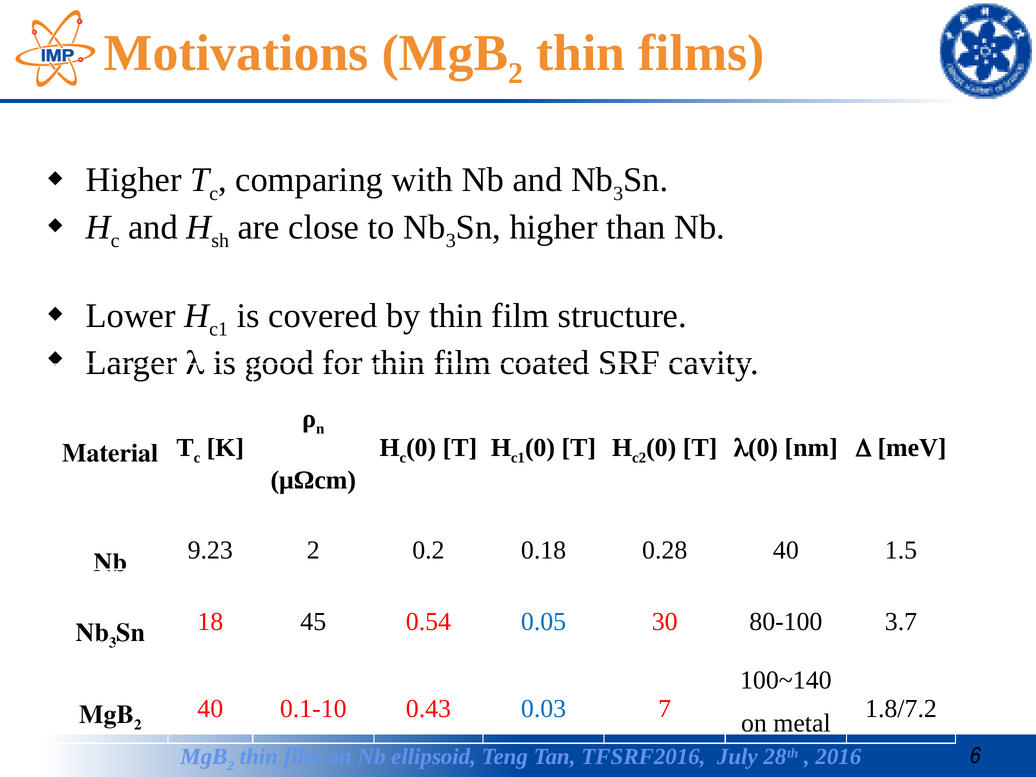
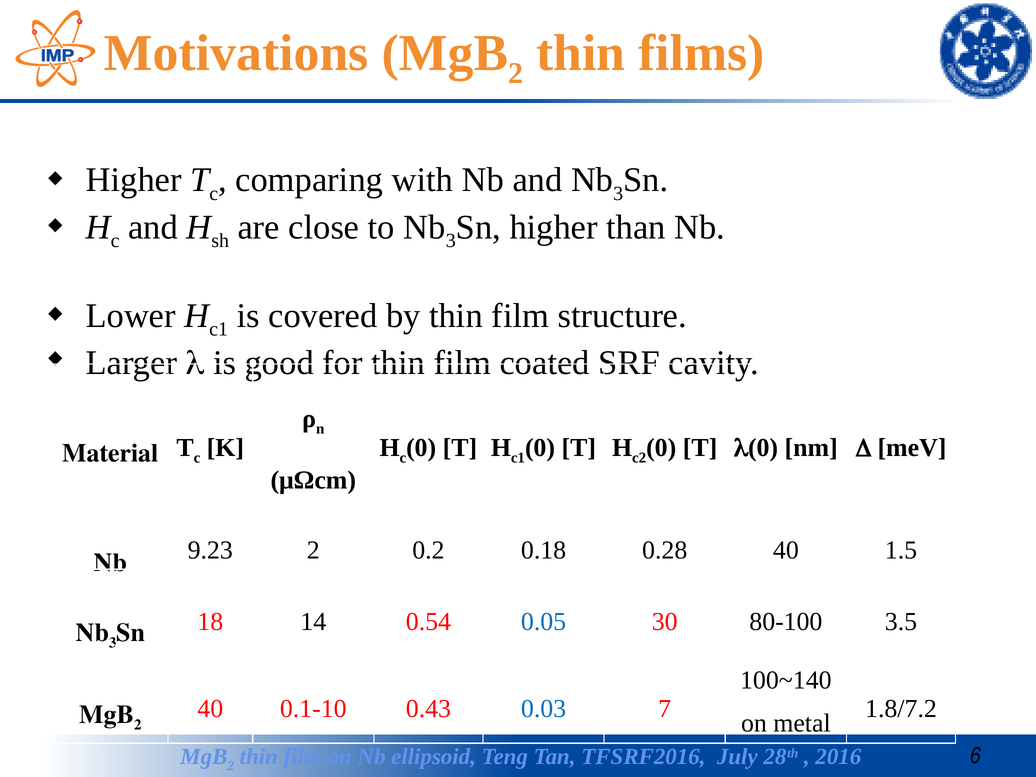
45: 45 -> 14
3.7: 3.7 -> 3.5
